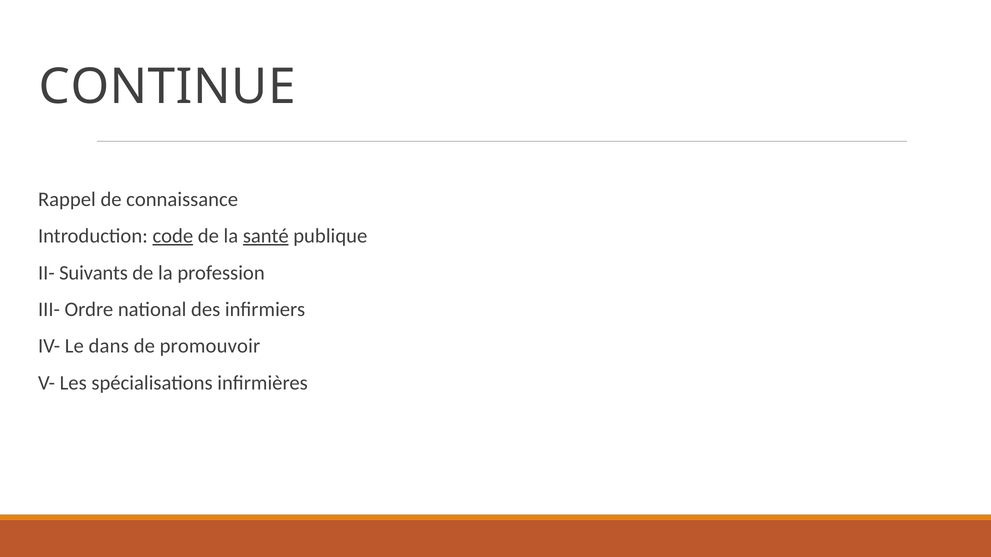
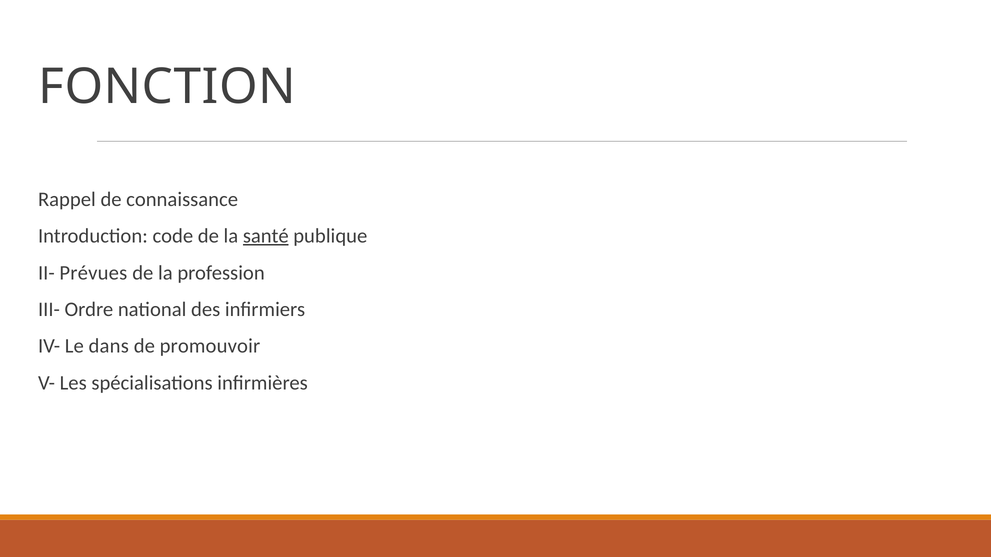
CONTINUE: CONTINUE -> FONCTION
code underline: present -> none
Suivants: Suivants -> Prévues
